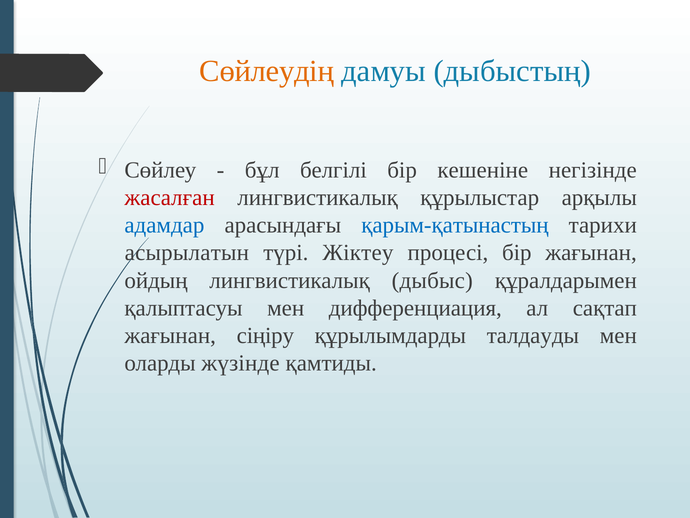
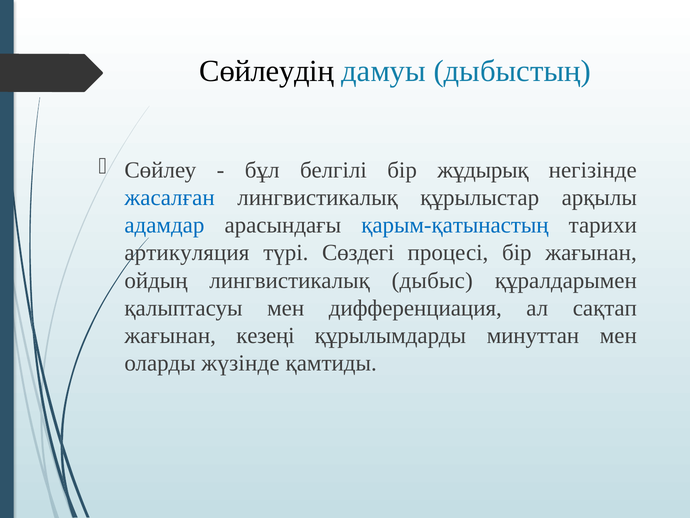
Сөйлеудің colour: orange -> black
кешеніне: кешеніне -> жұдырық
жасалған colour: red -> blue
асырылатын: асырылатын -> артикуляция
Жіктеу: Жіктеу -> Сөздегі
сіңіру: сіңіру -> кезеңі
талдауды: талдауды -> минуттан
